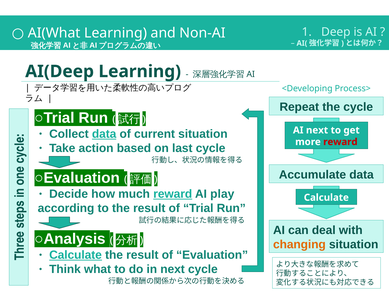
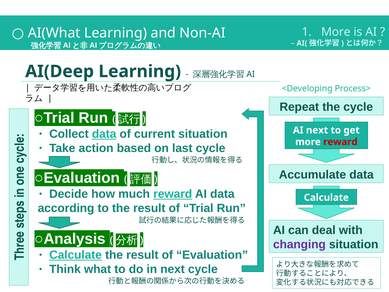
Deep at (336, 32): Deep -> More
AI play: play -> data
changing colour: orange -> purple
